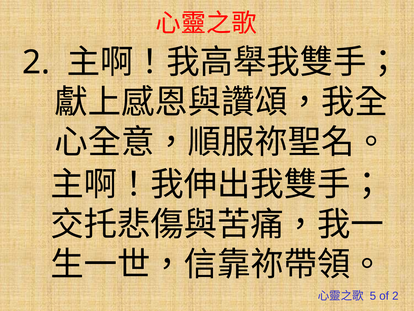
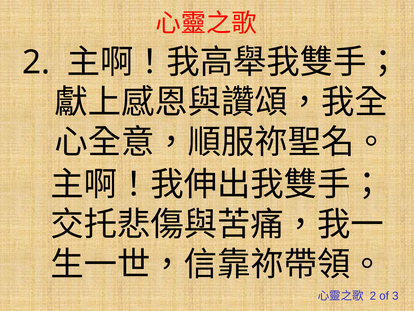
5 at (373, 295): 5 -> 2
of 2: 2 -> 3
